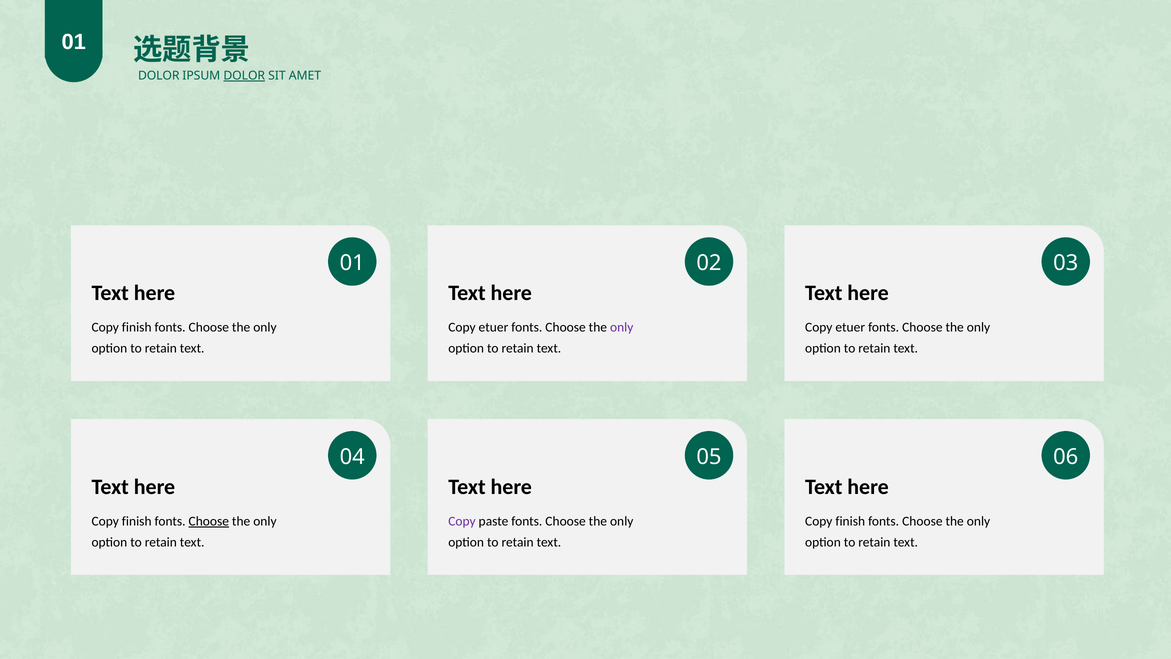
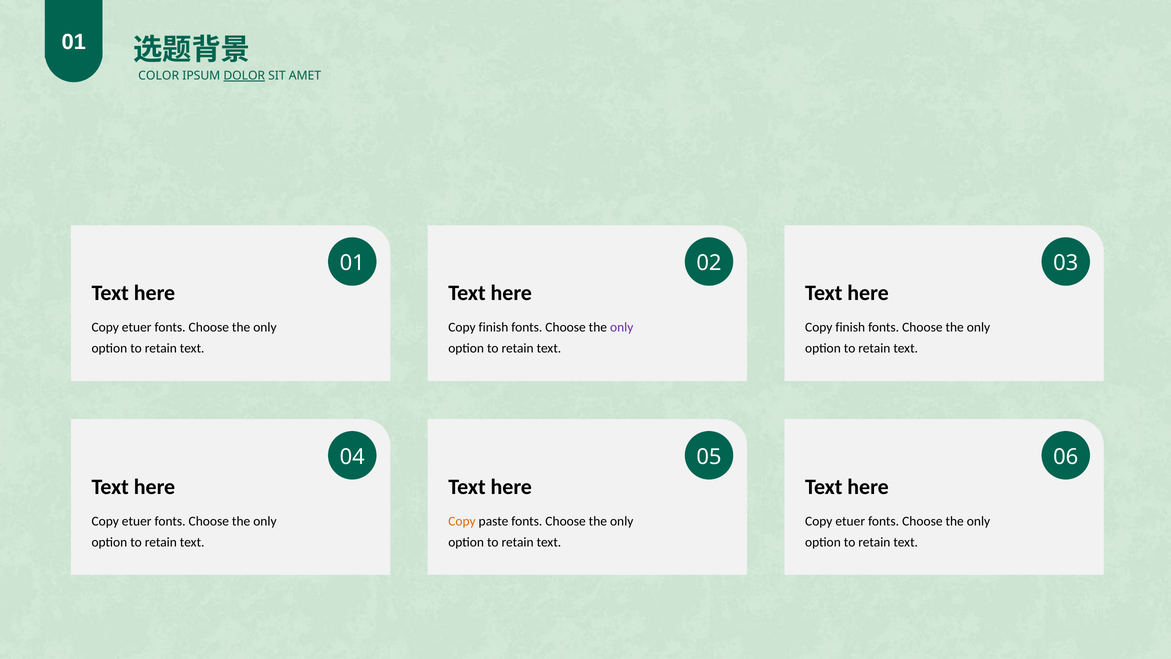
DOLOR at (159, 76): DOLOR -> COLOR
finish at (137, 327): finish -> etuer
etuer at (493, 327): etuer -> finish
etuer at (850, 327): etuer -> finish
finish at (137, 521): finish -> etuer
Choose at (209, 521) underline: present -> none
Copy at (462, 521) colour: purple -> orange
finish at (850, 521): finish -> etuer
